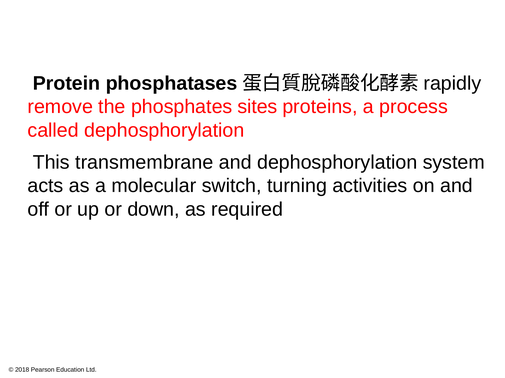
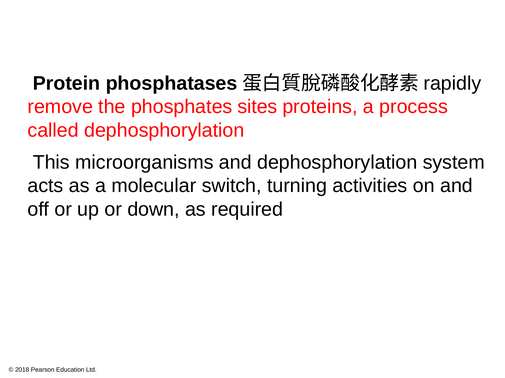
transmembrane: transmembrane -> microorganisms
